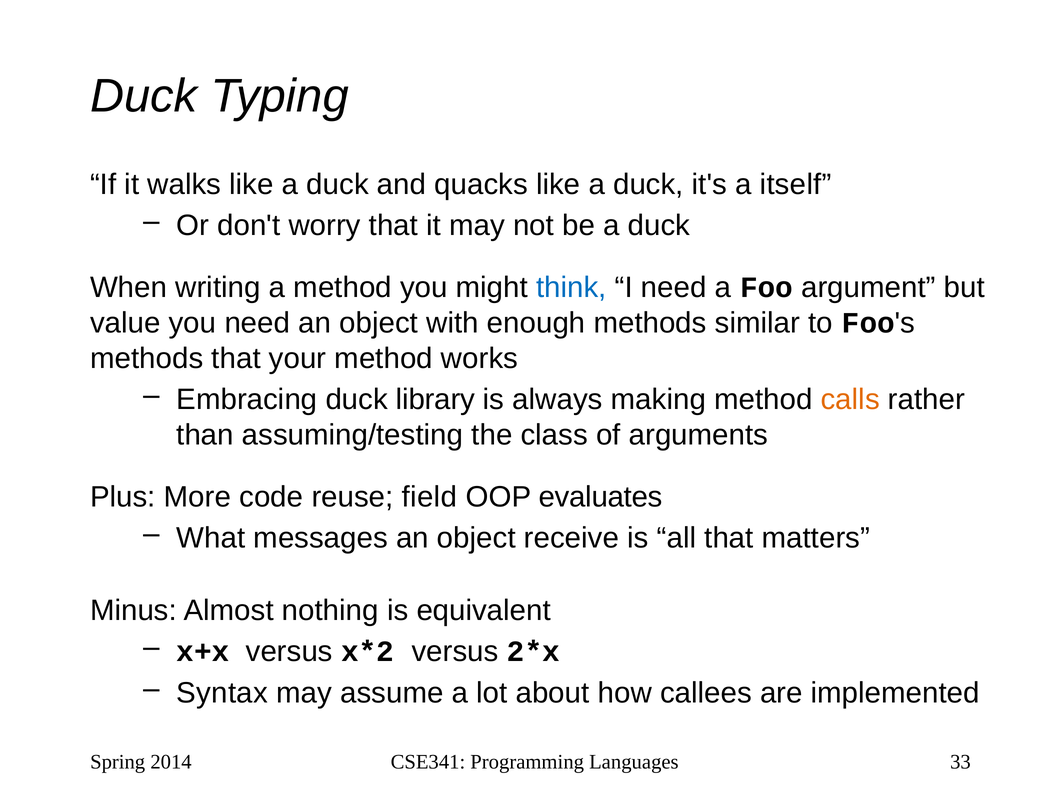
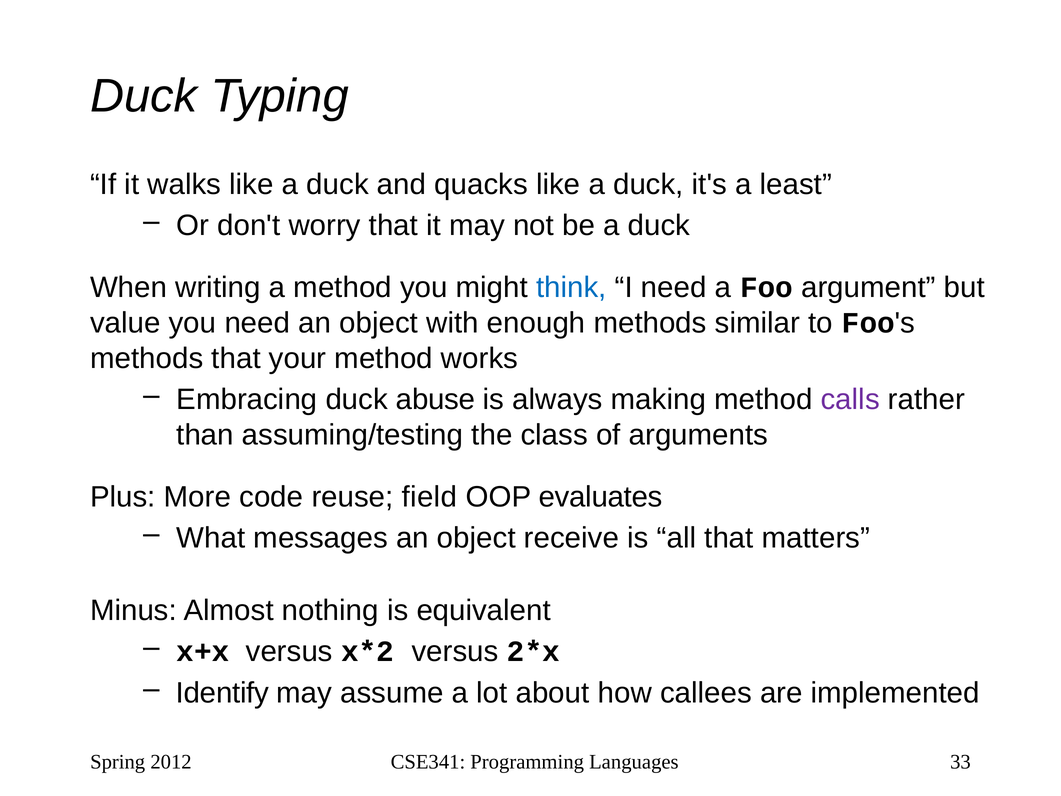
itself: itself -> least
library: library -> abuse
calls colour: orange -> purple
Syntax: Syntax -> Identify
2014: 2014 -> 2012
